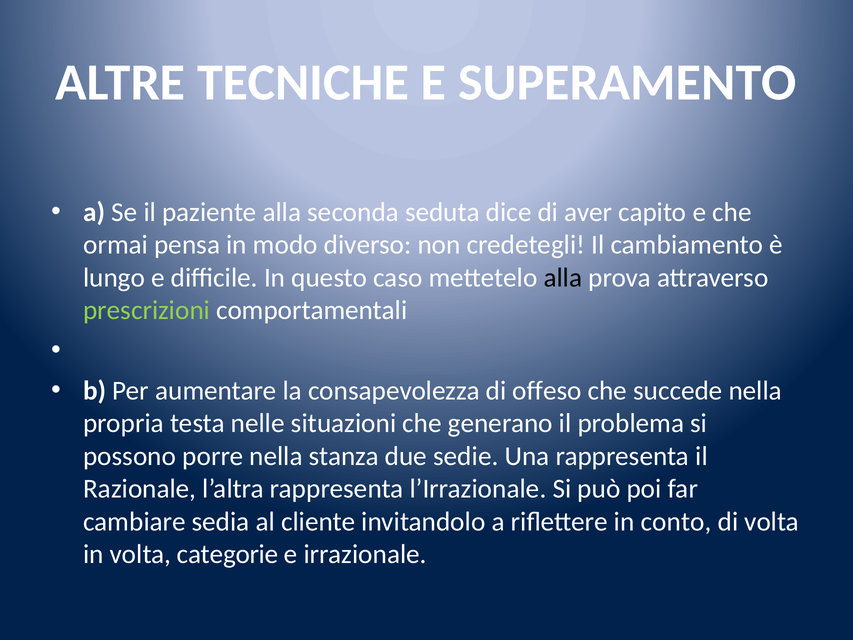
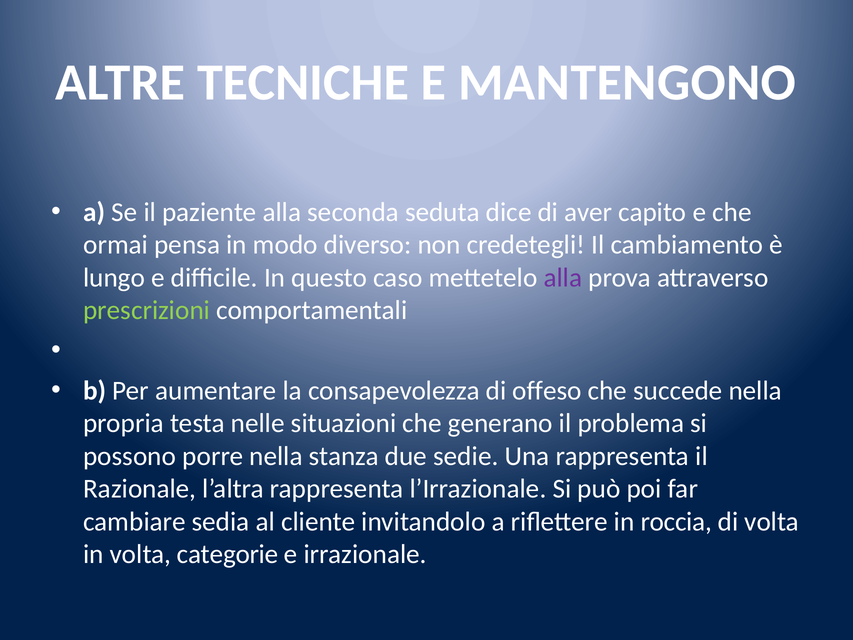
SUPERAMENTO: SUPERAMENTO -> MANTENGONO
alla at (563, 277) colour: black -> purple
conto: conto -> roccia
